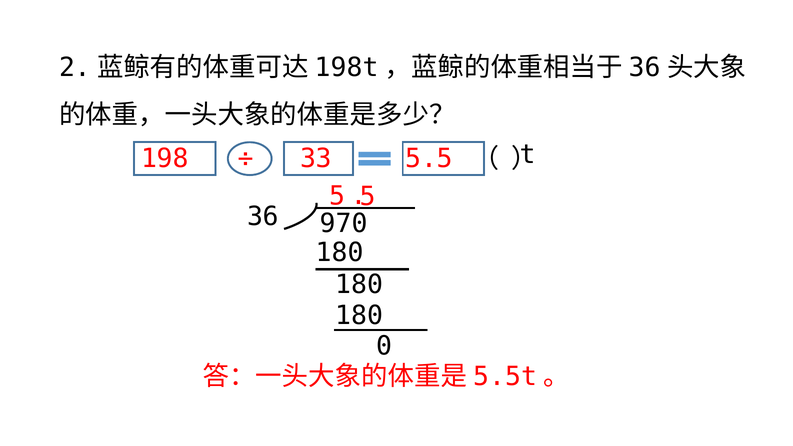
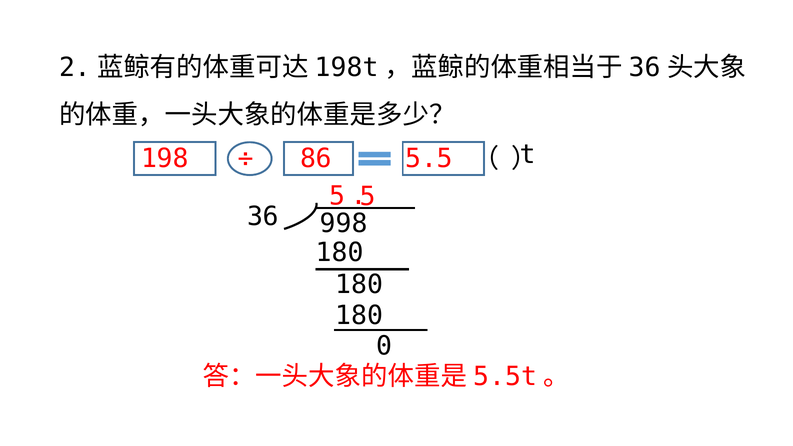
33: 33 -> 86
970: 970 -> 998
